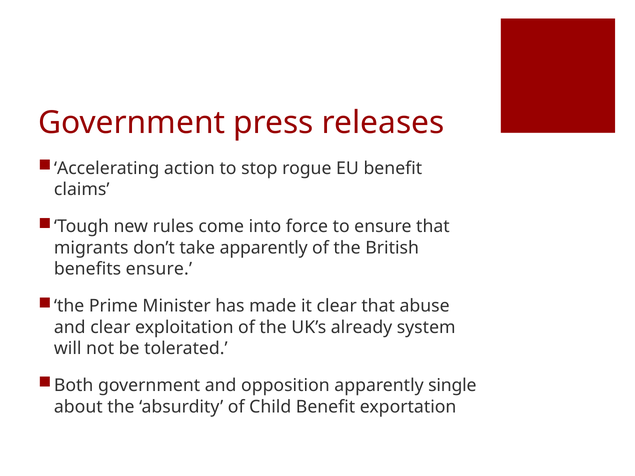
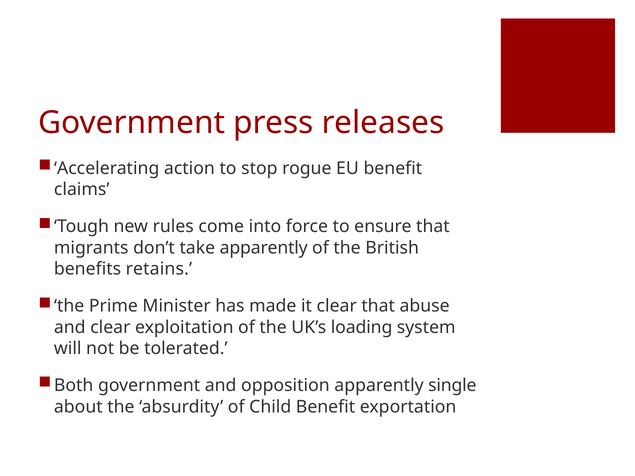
benefits ensure: ensure -> retains
already: already -> loading
